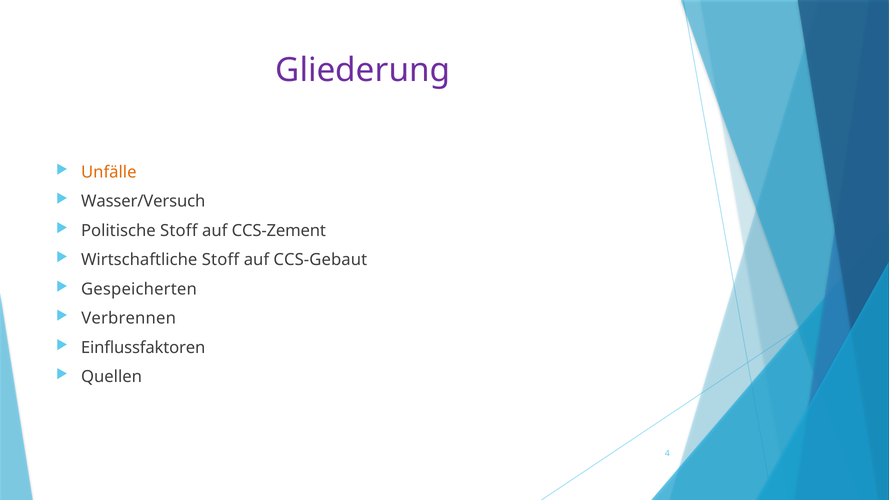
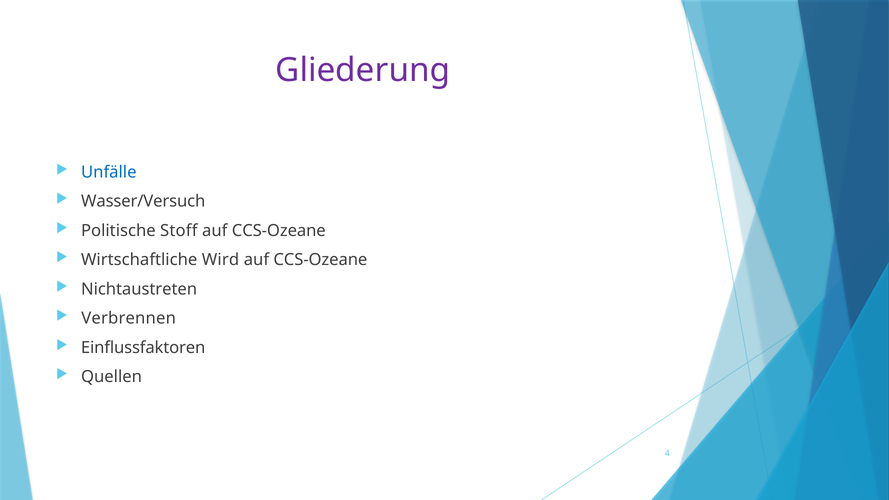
Unfälle colour: orange -> blue
CCS-Zement at (279, 231): CCS-Zement -> CCS-Ozeane
Wirtschaftliche Stoff: Stoff -> Wird
CCS-Gebaut at (320, 260): CCS-Gebaut -> CCS-Ozeane
Gespeicherten: Gespeicherten -> Nichtaustreten
